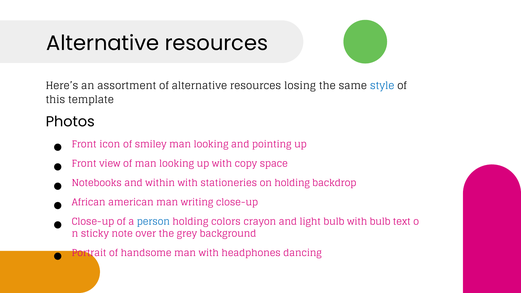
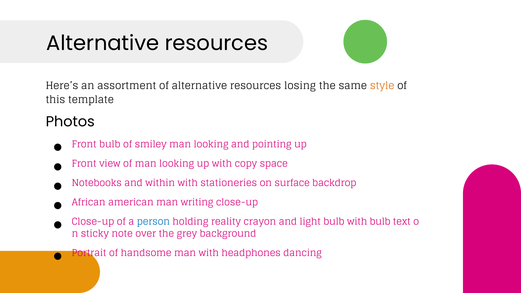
style colour: blue -> orange
Front icon: icon -> bulb
on holding: holding -> surface
colors: colors -> reality
